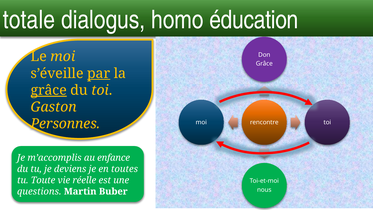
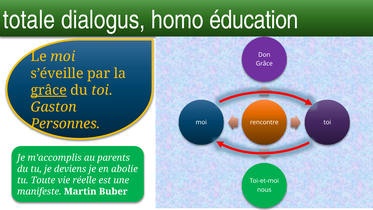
par underline: present -> none
enfance: enfance -> parents
toutes: toutes -> abolie
questions: questions -> manifeste
